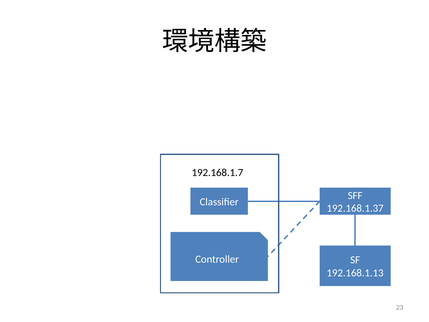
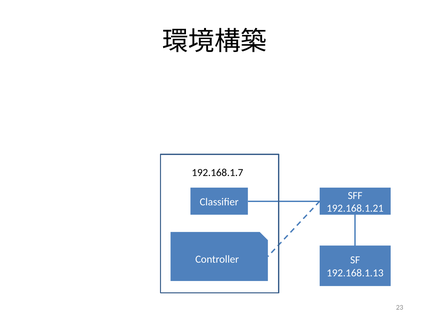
192.168.1.37: 192.168.1.37 -> 192.168.1.21
